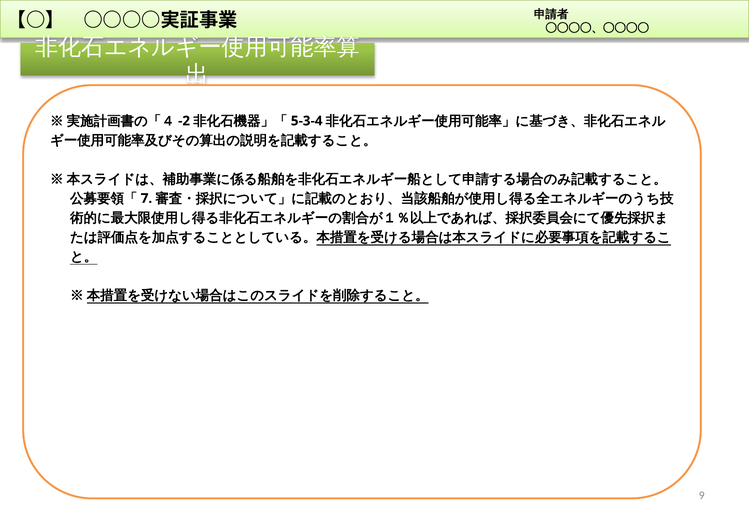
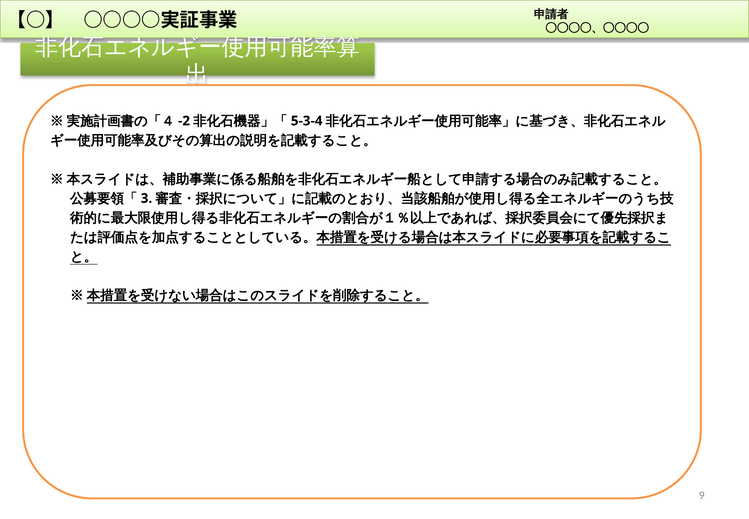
7: 7 -> 3
